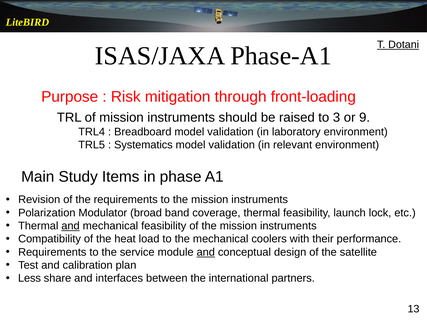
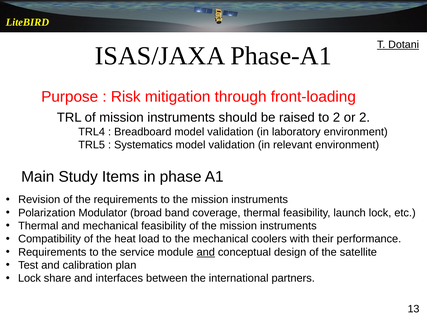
to 3: 3 -> 2
or 9: 9 -> 2
and at (71, 226) underline: present -> none
Less at (30, 279): Less -> Lock
